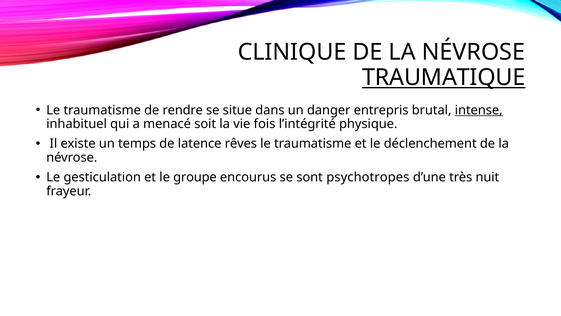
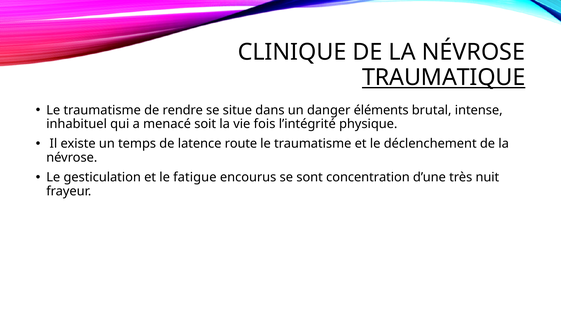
entrepris: entrepris -> éléments
intense underline: present -> none
rêves: rêves -> route
groupe: groupe -> fatigue
psychotropes: psychotropes -> concentration
